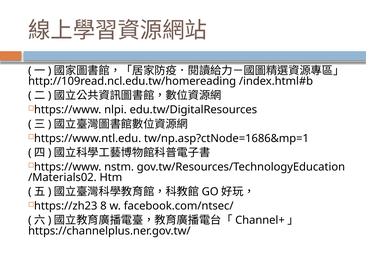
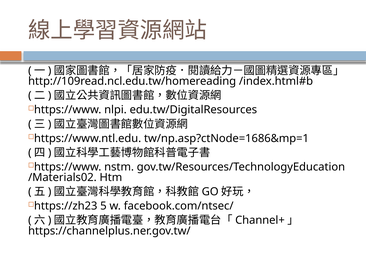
8: 8 -> 5
